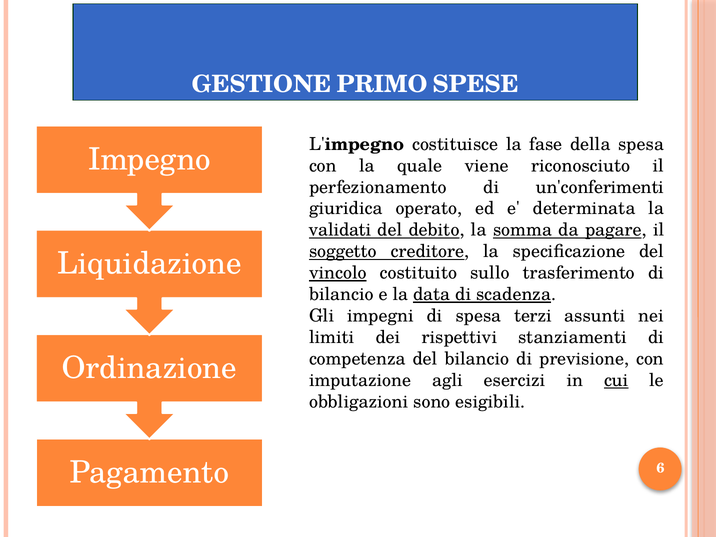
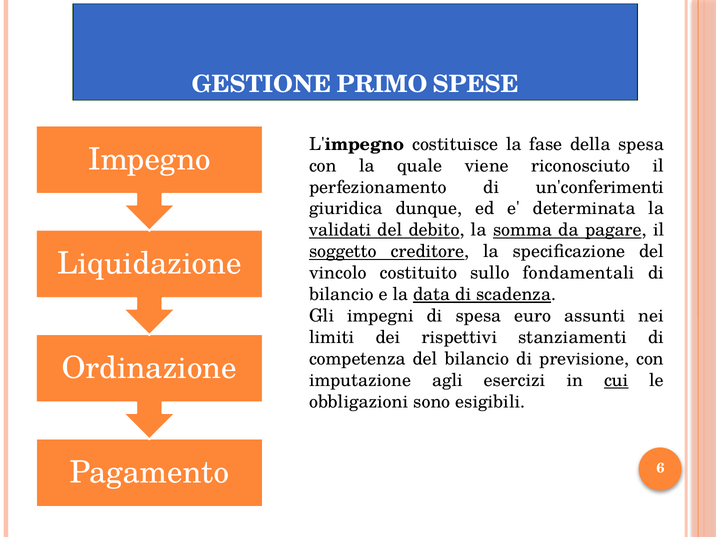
operato: operato -> dunque
vincolo underline: present -> none
trasferimento: trasferimento -> fondamentali
terzi: terzi -> euro
